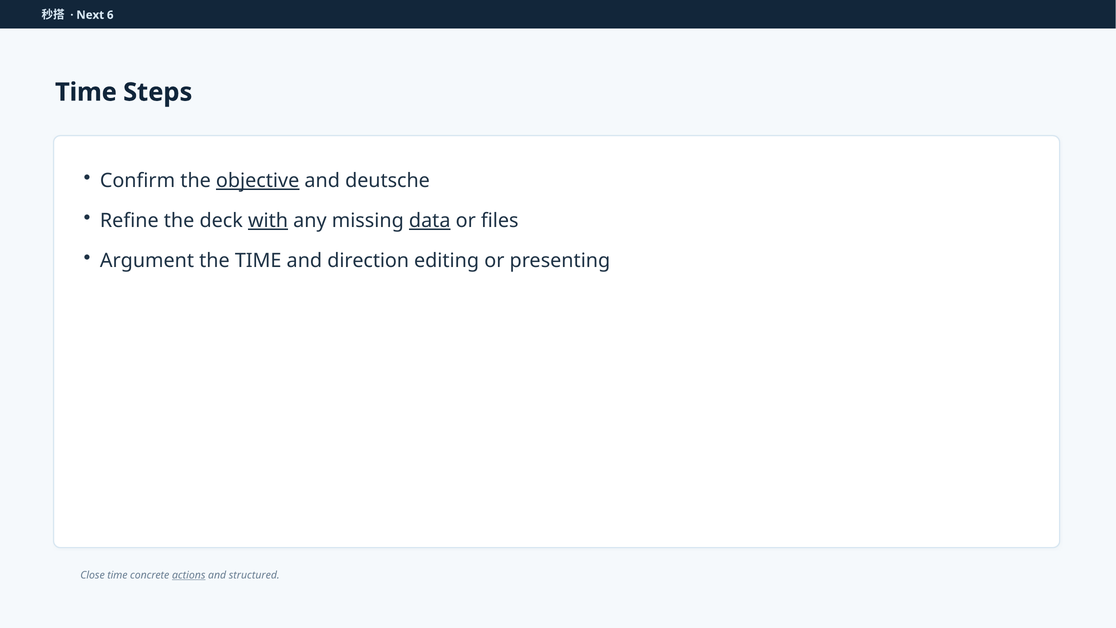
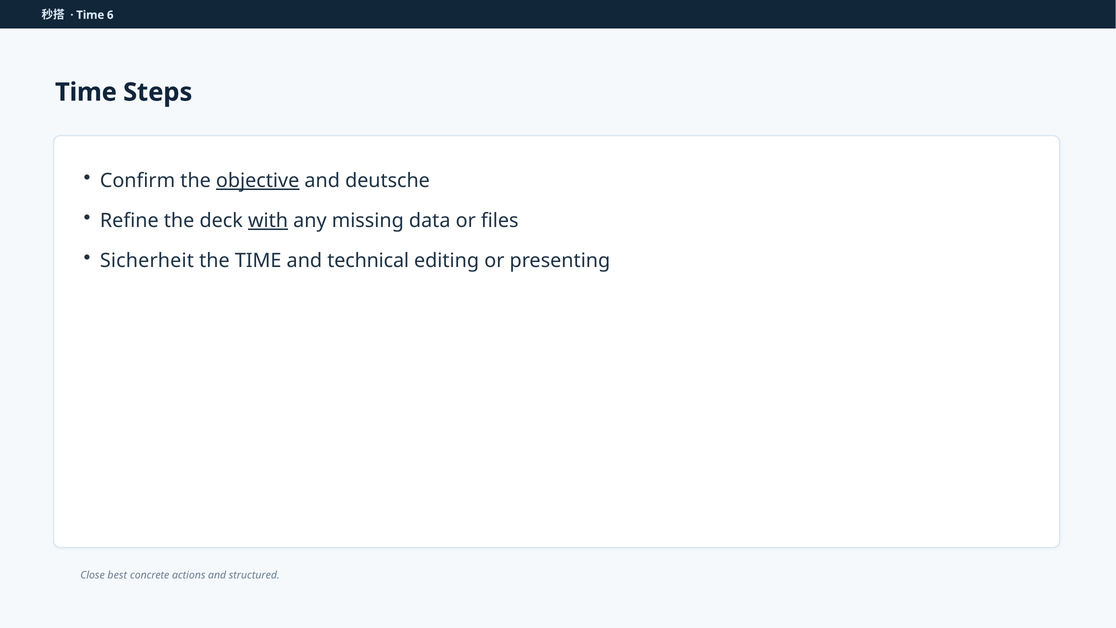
Next at (90, 15): Next -> Time
data underline: present -> none
Argument: Argument -> Sicherheit
direction: direction -> technical
Close time: time -> best
actions underline: present -> none
